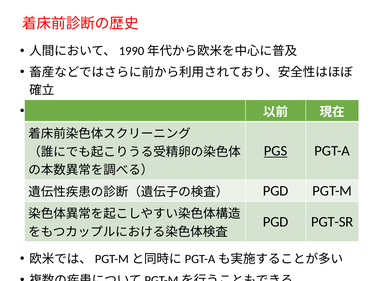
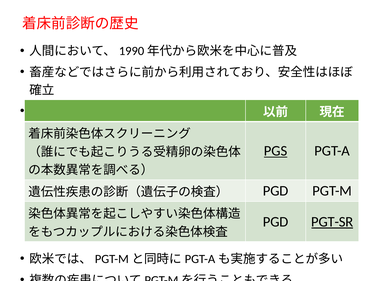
PGT-SR underline: none -> present
